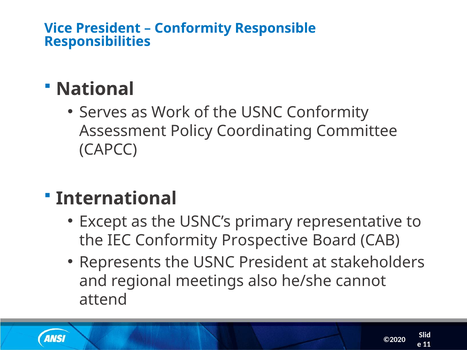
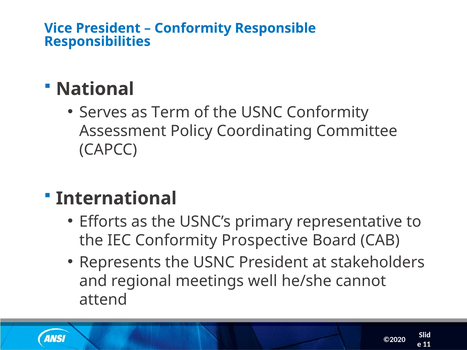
Work: Work -> Term
Except: Except -> Efforts
also: also -> well
